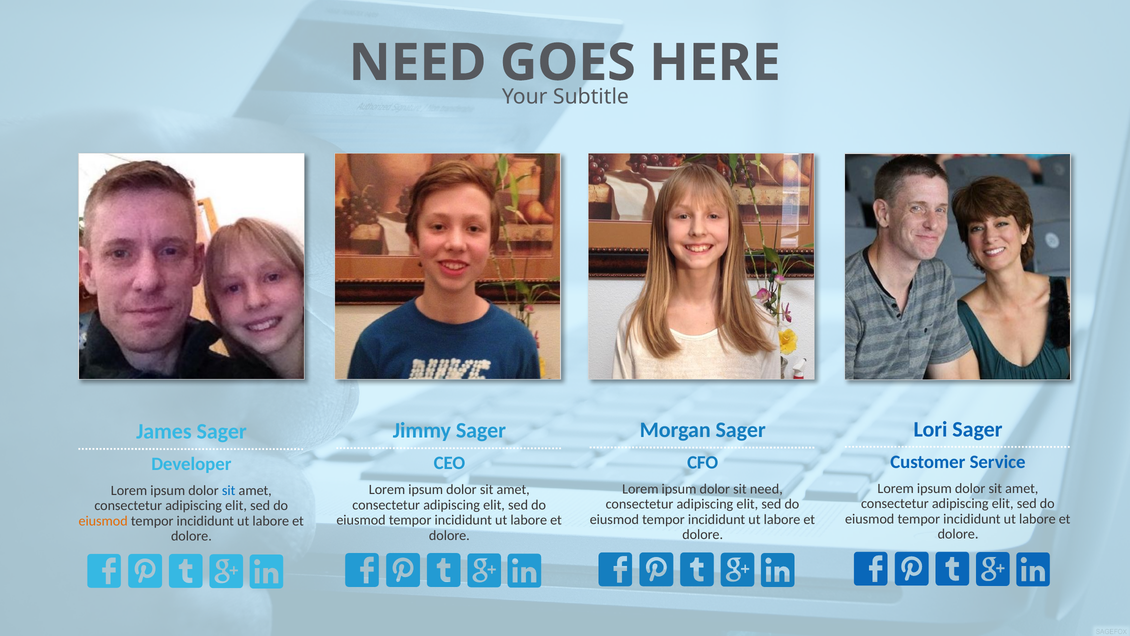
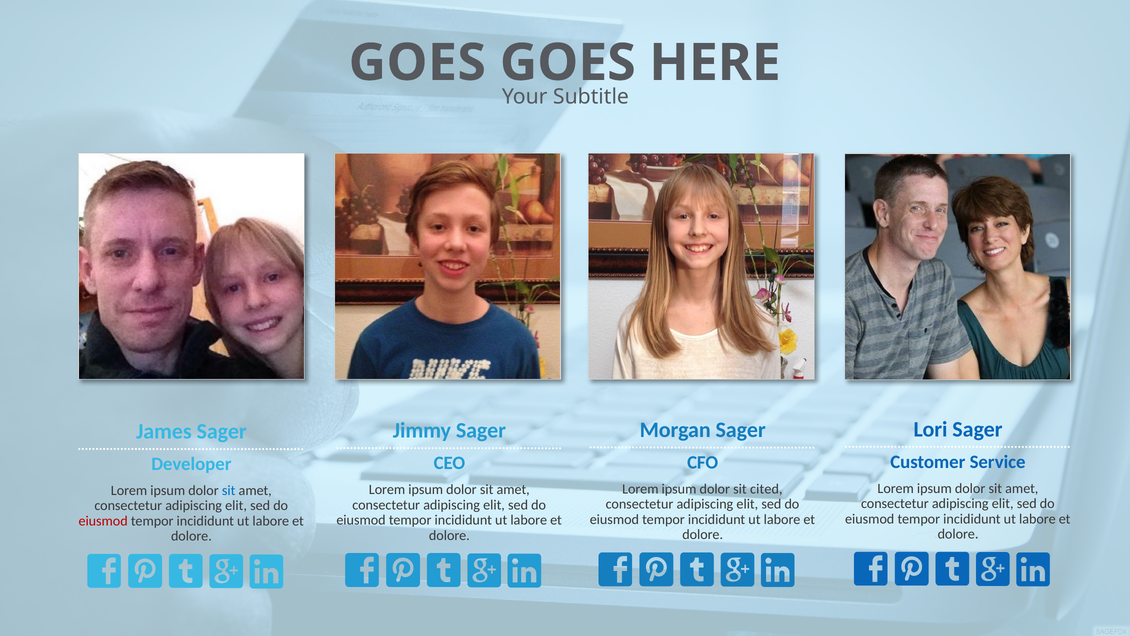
NEED at (418, 63): NEED -> GOES
sit need: need -> cited
eiusmod at (103, 521) colour: orange -> red
